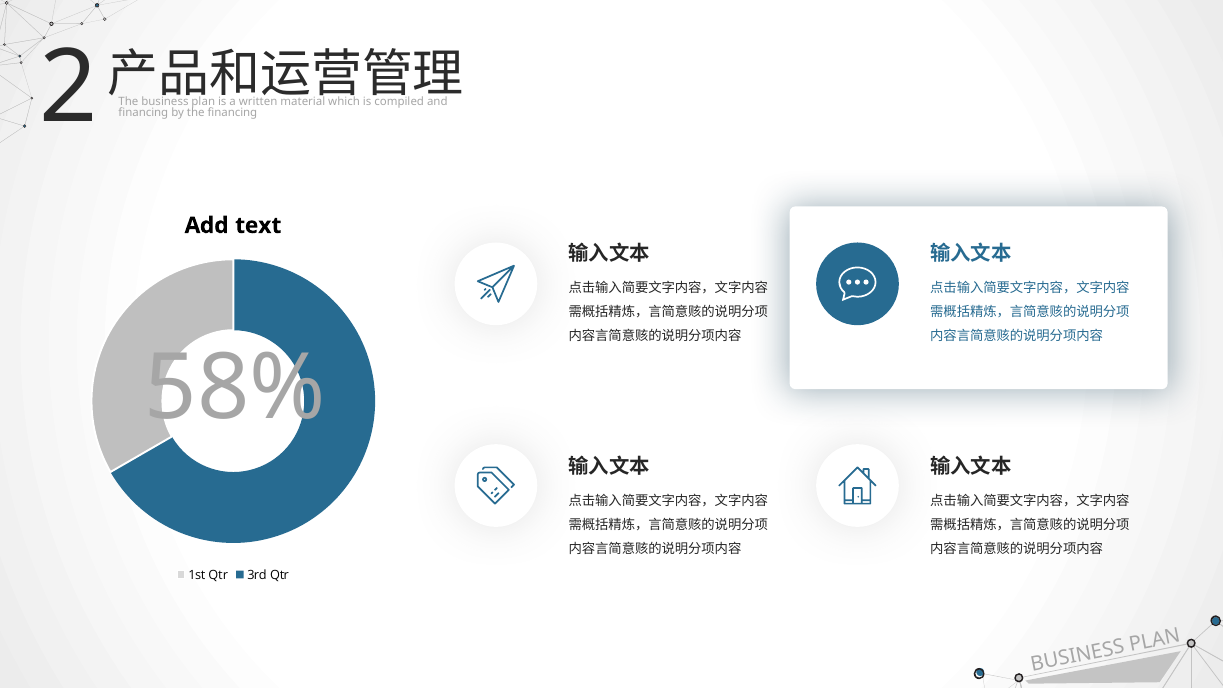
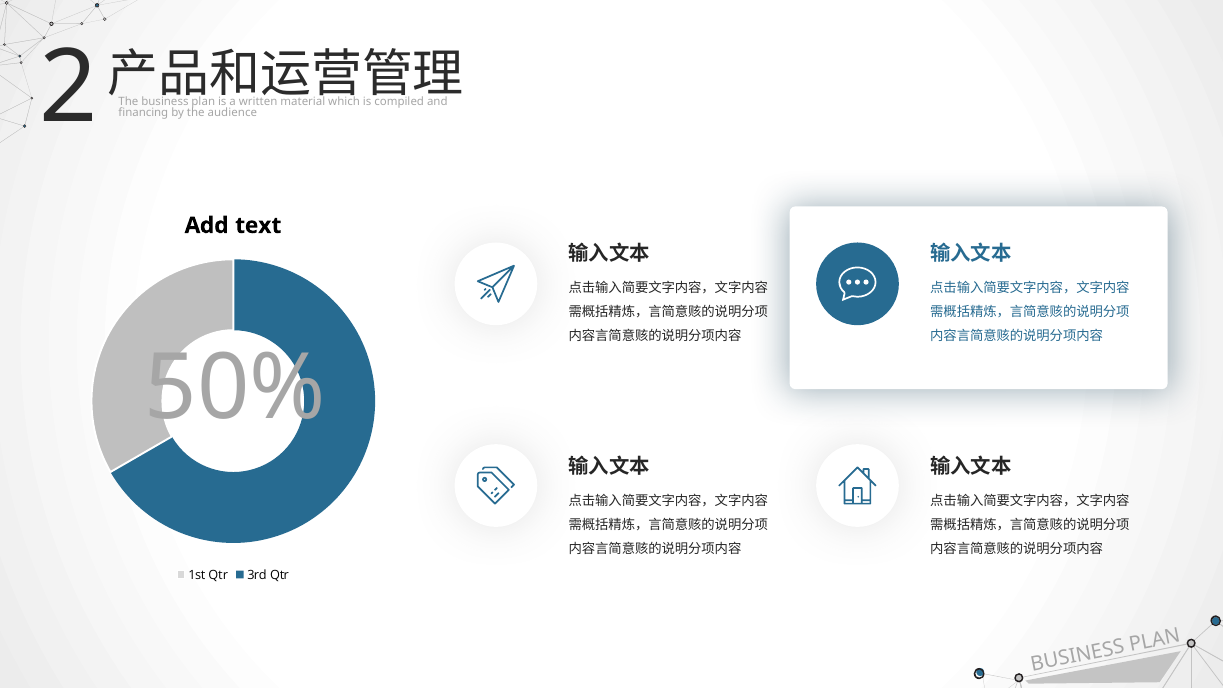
the financing: financing -> audience
58%: 58% -> 50%
